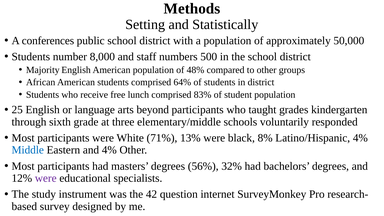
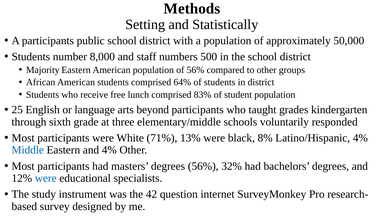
A conferences: conferences -> participants
Majority English: English -> Eastern
of 48%: 48% -> 56%
were at (46, 178) colour: purple -> blue
